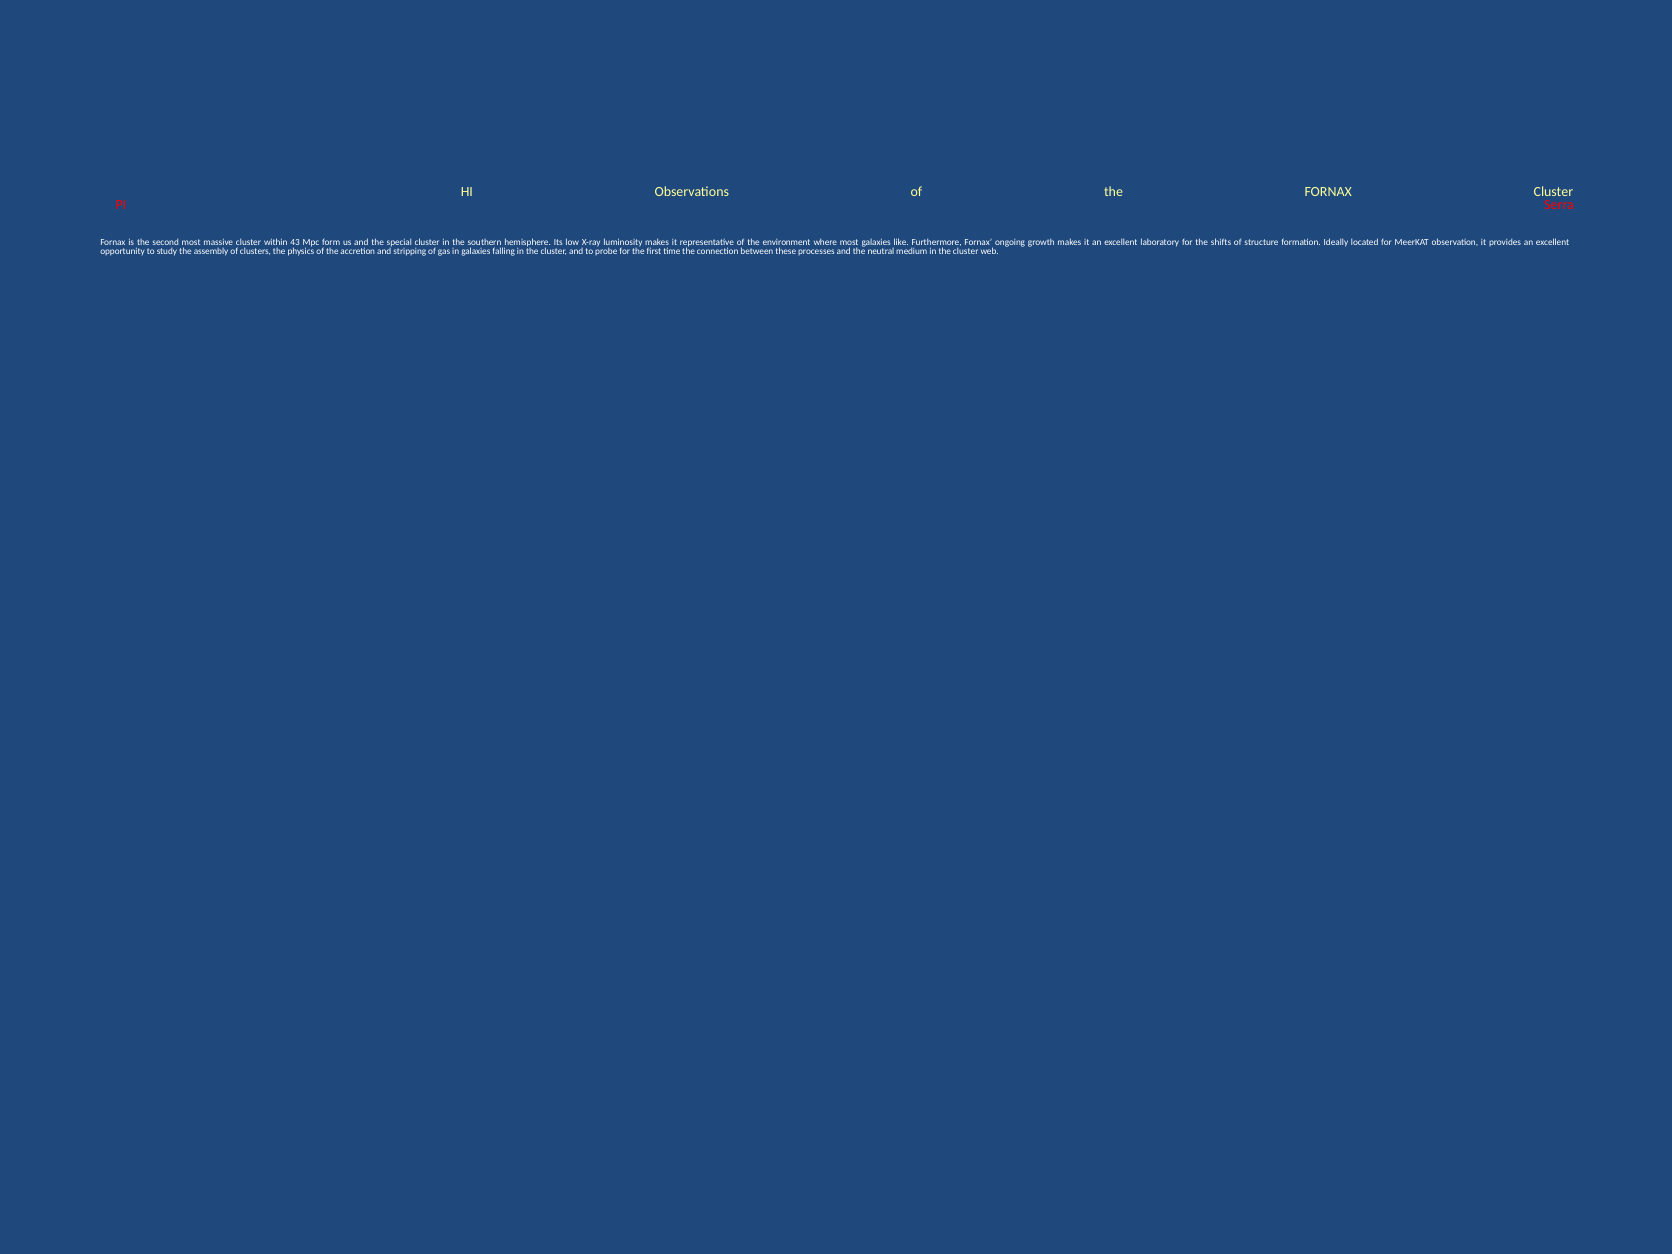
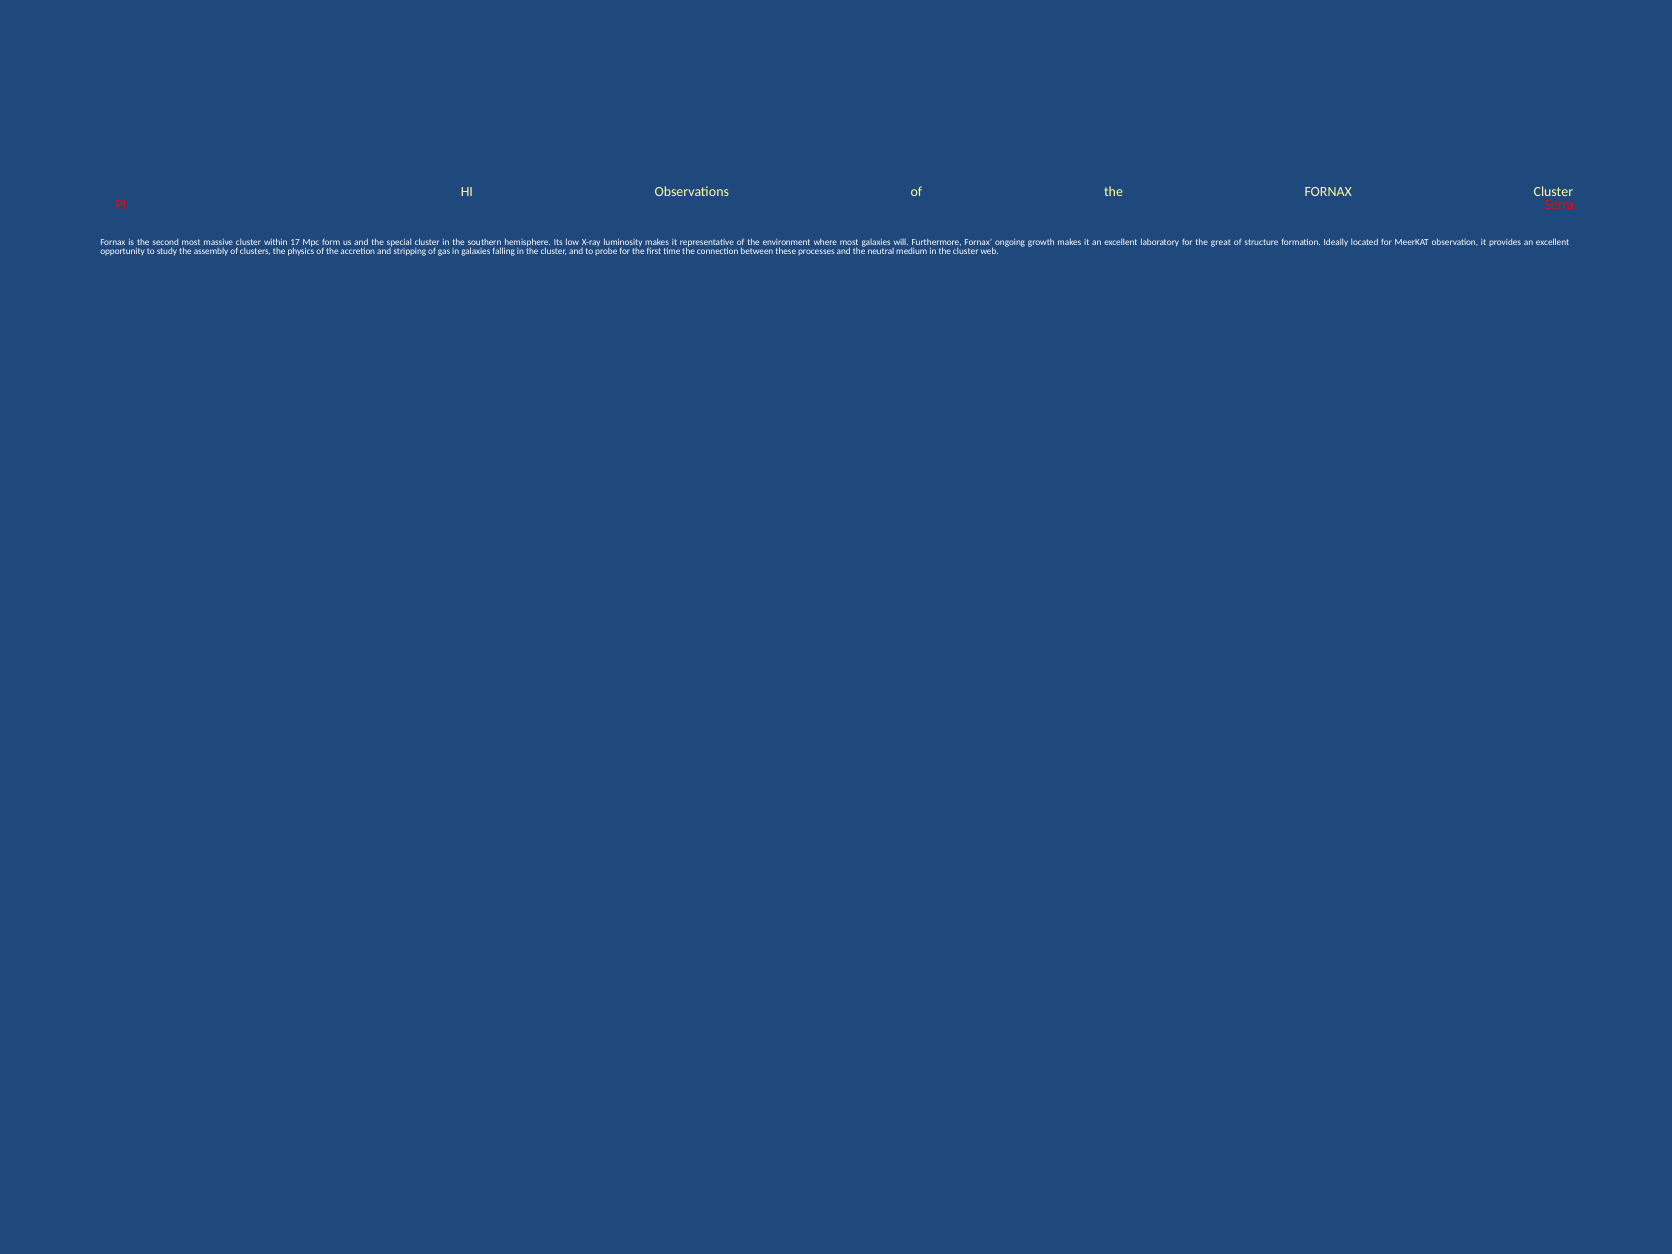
43: 43 -> 17
like: like -> will
shifts: shifts -> great
